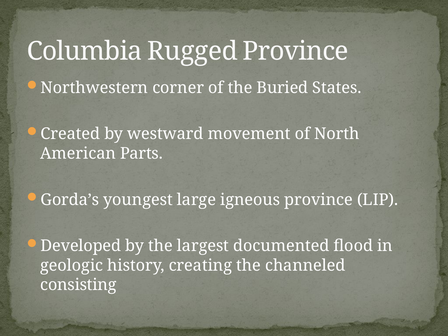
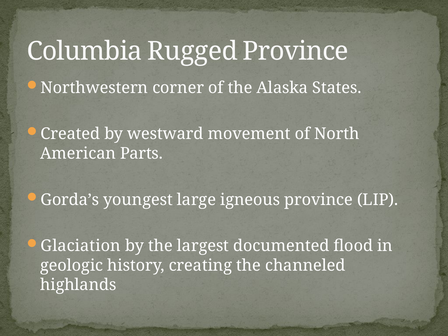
Buried: Buried -> Alaska
Developed: Developed -> Glaciation
consisting: consisting -> highlands
